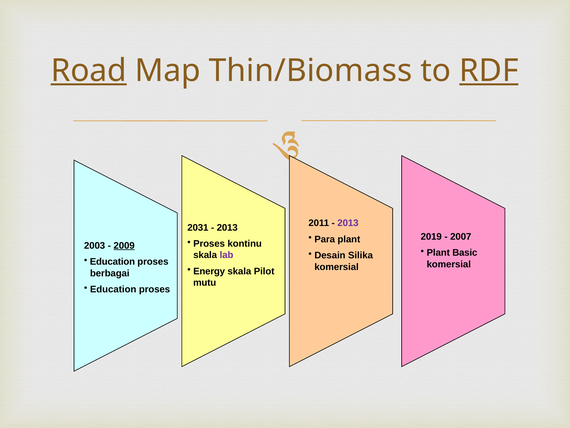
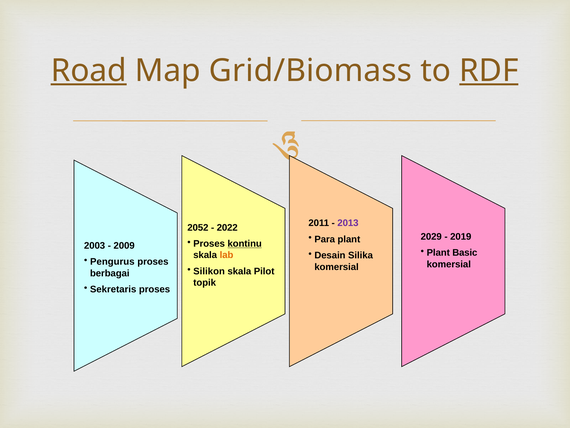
Thin/Biomass: Thin/Biomass -> Grid/Biomass
2031: 2031 -> 2052
2013 at (227, 227): 2013 -> 2022
2019: 2019 -> 2029
2007: 2007 -> 2019
kontinu underline: none -> present
2009 underline: present -> none
lab colour: purple -> orange
Education at (112, 262): Education -> Pengurus
Energy: Energy -> Silikon
mutu: mutu -> topik
Education at (113, 289): Education -> Sekretaris
